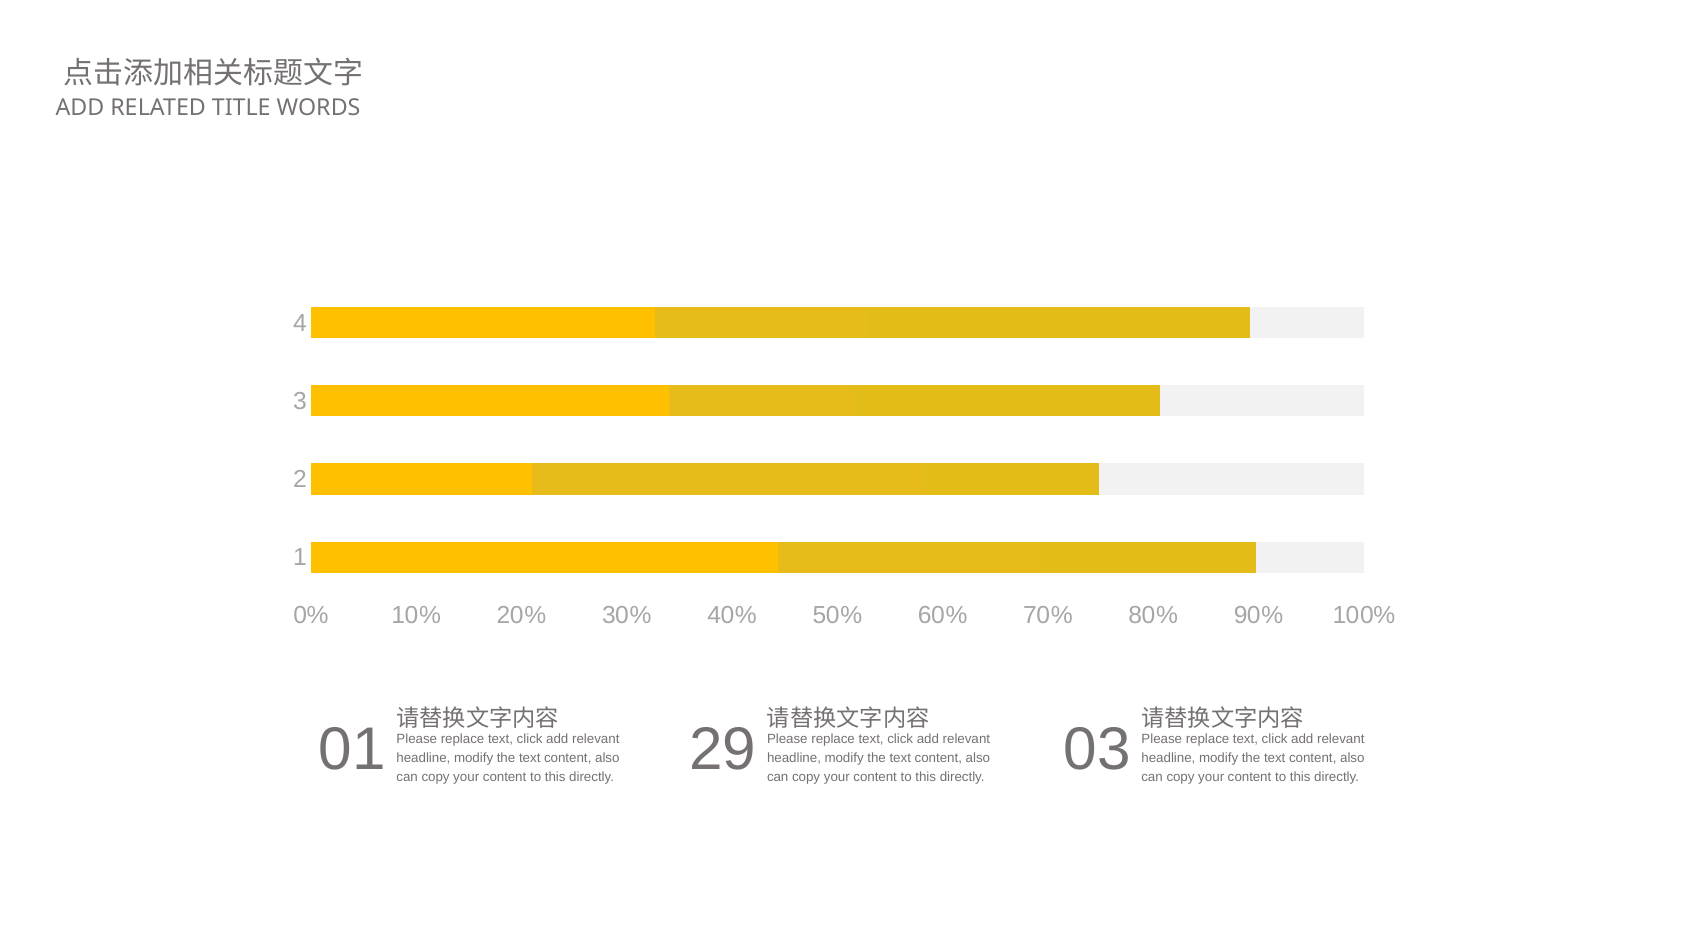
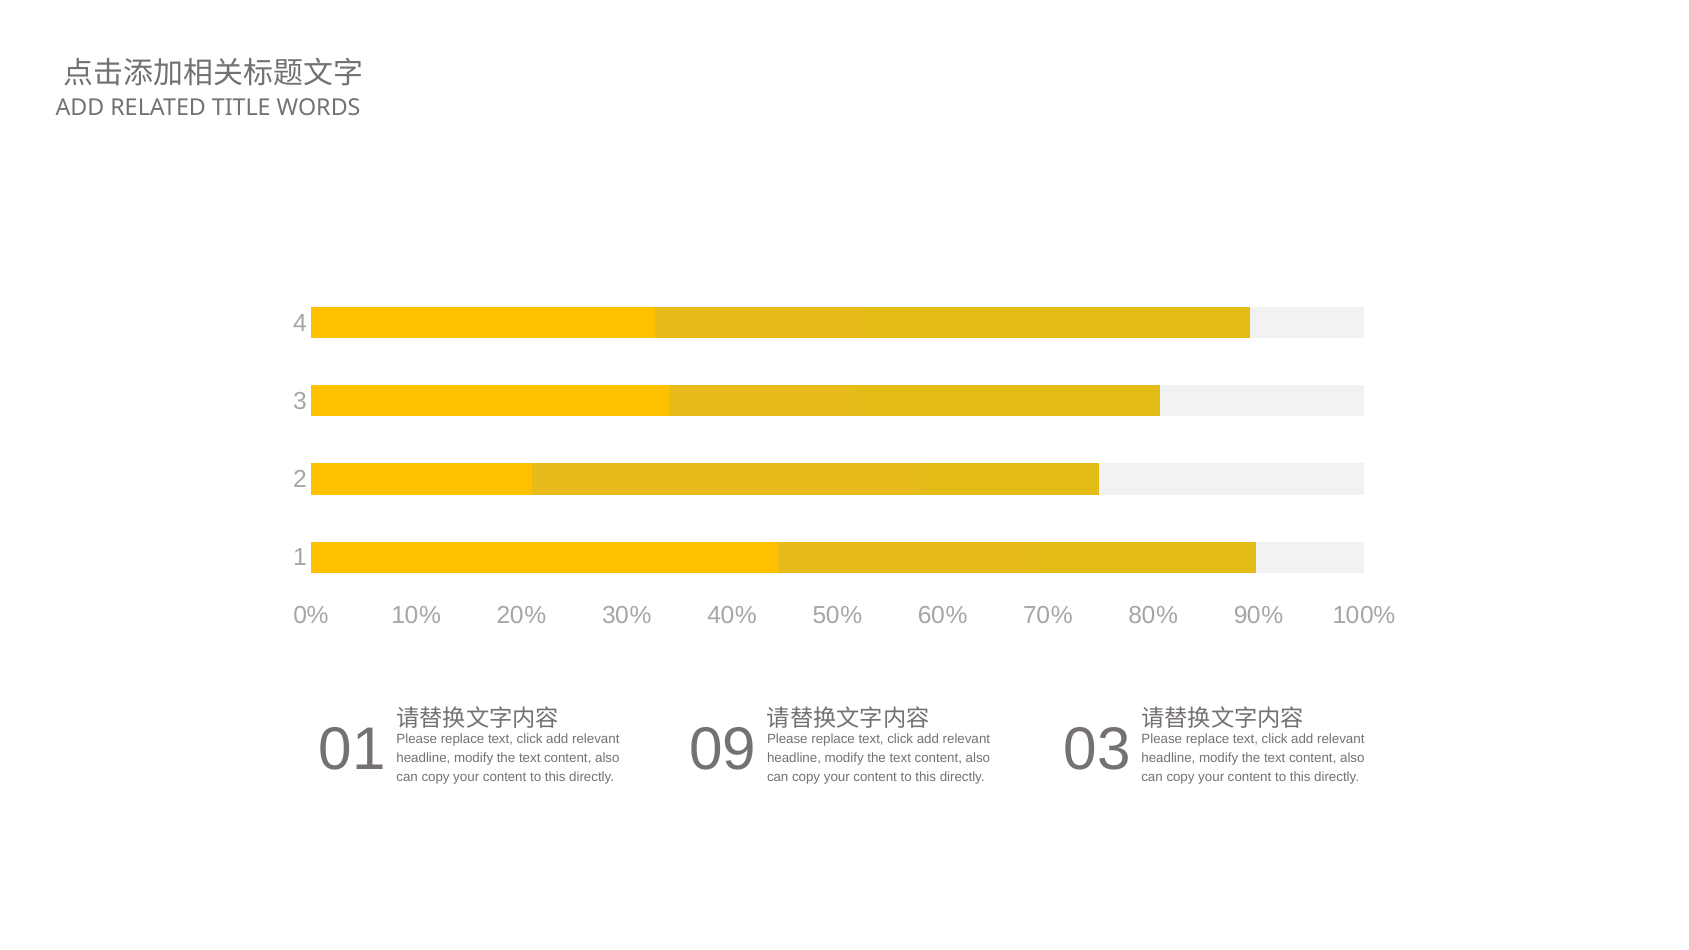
29: 29 -> 09
